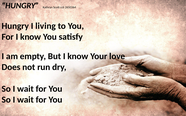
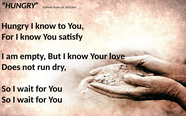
Hungry I living: living -> know
